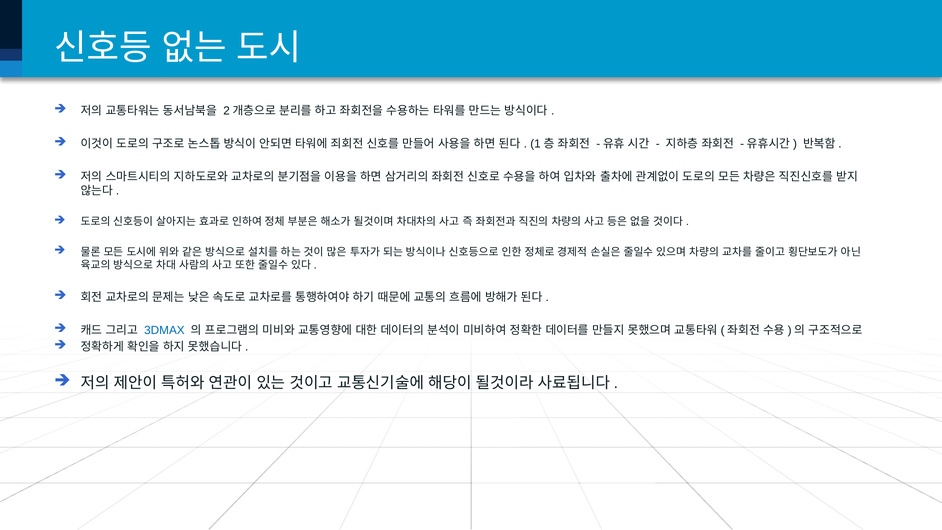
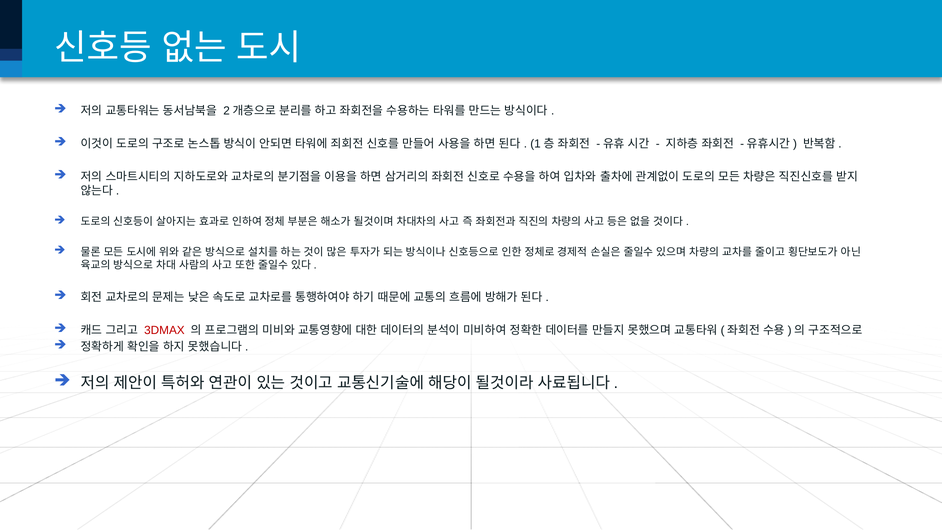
3DMAX colour: blue -> red
